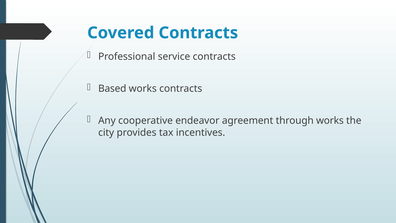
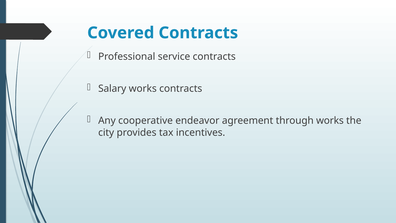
Based: Based -> Salary
